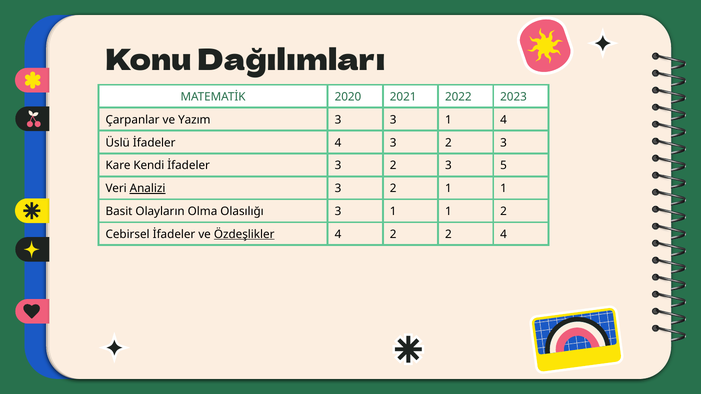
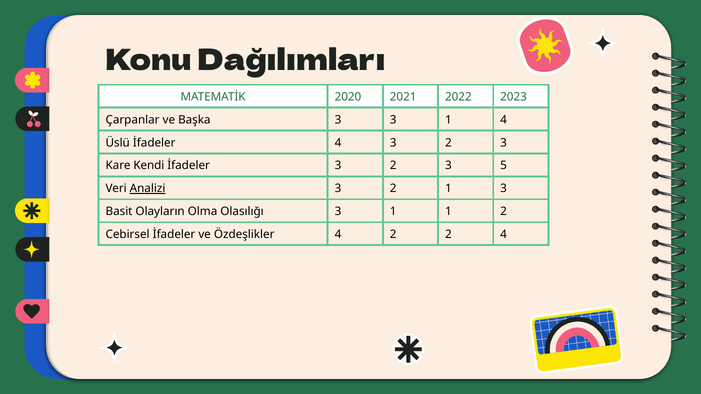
Yazım: Yazım -> Başka
2 1 1: 1 -> 3
Özdeşlikler underline: present -> none
